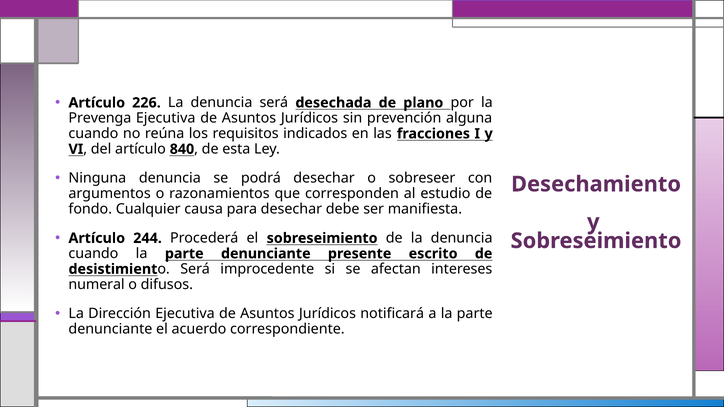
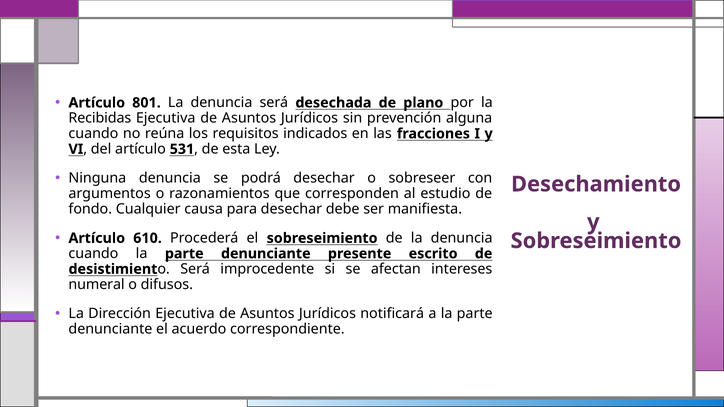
226: 226 -> 801
Prevenga: Prevenga -> Recibidas
840: 840 -> 531
244: 244 -> 610
